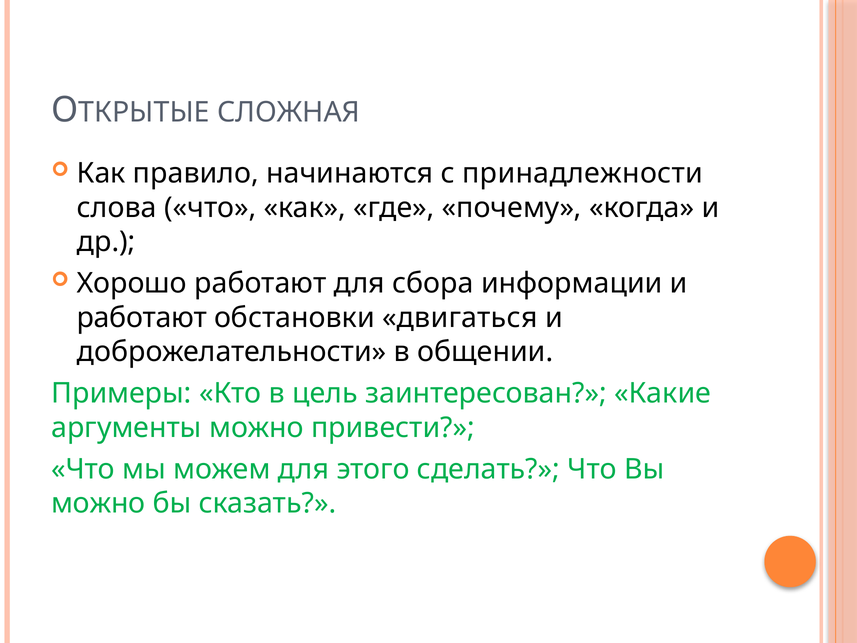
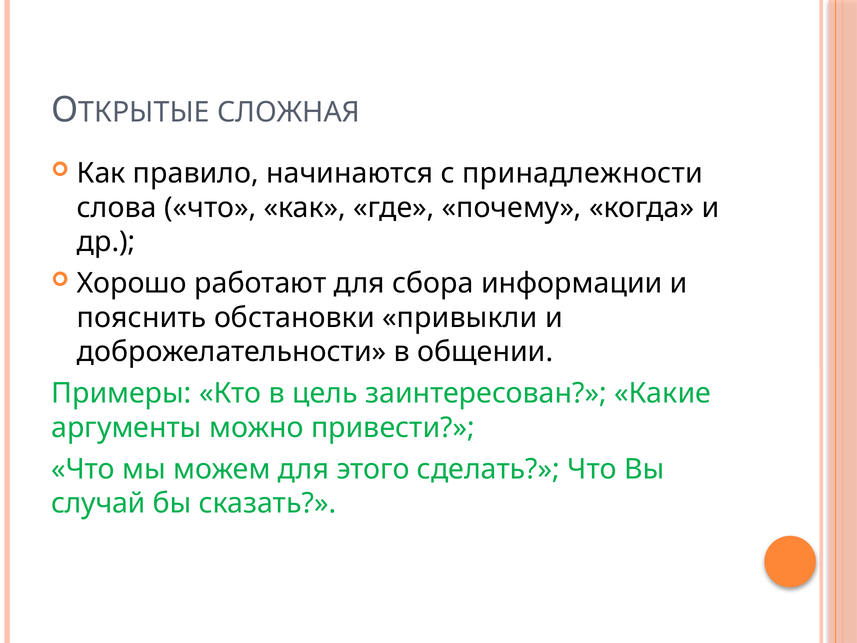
работают at (142, 318): работают -> пояснить
двигаться: двигаться -> привыкли
можно at (98, 503): можно -> случай
